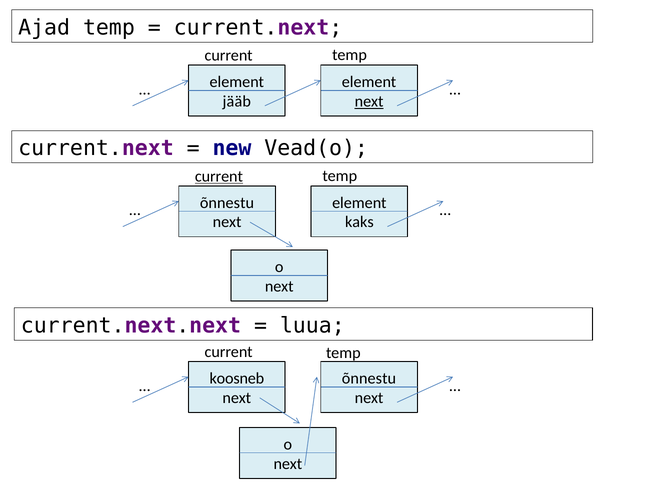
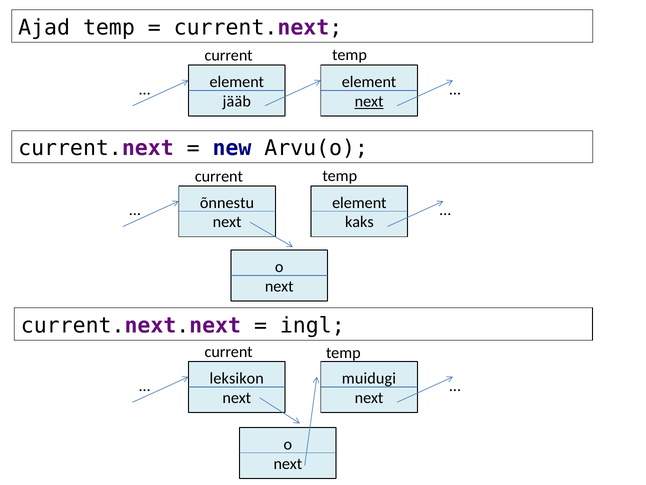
Vead(o: Vead(o -> Arvu(o
current at (219, 176) underline: present -> none
luua: luua -> ingl
koosneb: koosneb -> leksikon
õnnestu at (369, 378): õnnestu -> muidugi
